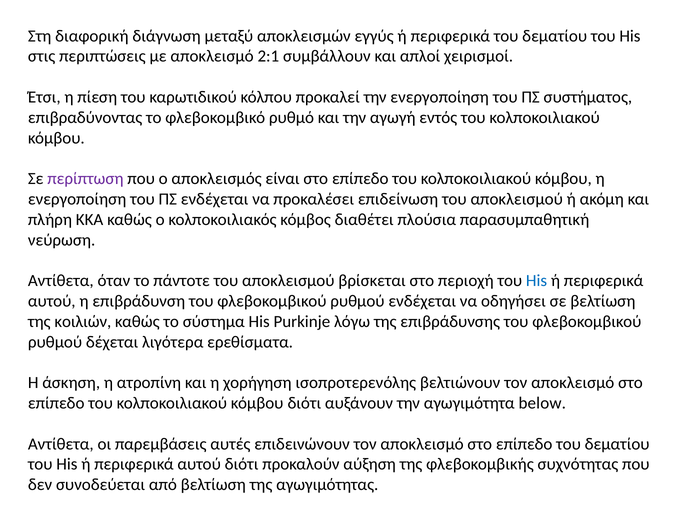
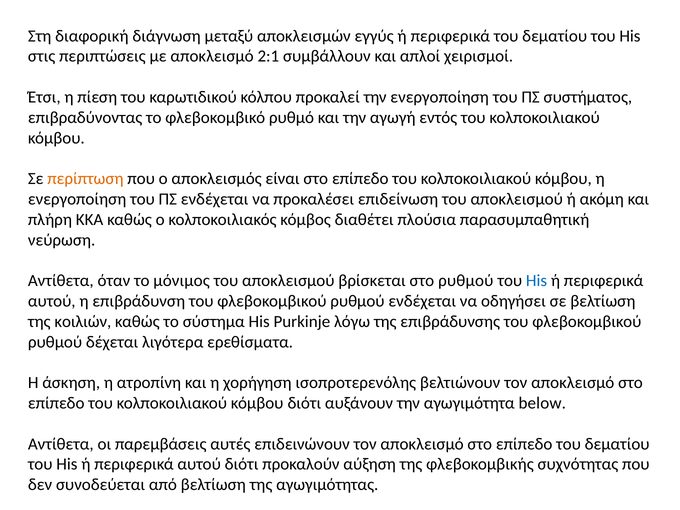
περίπτωση colour: purple -> orange
πάντοτε: πάντοτε -> μόνιμος
στο περιοχή: περιοχή -> ρυθμού
